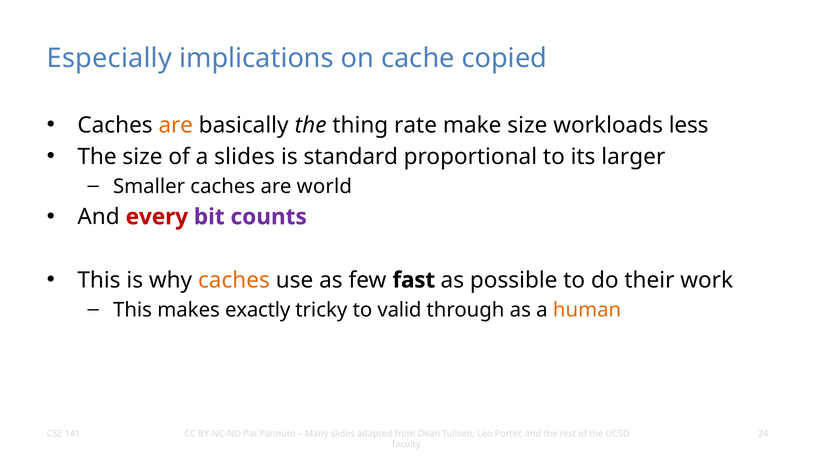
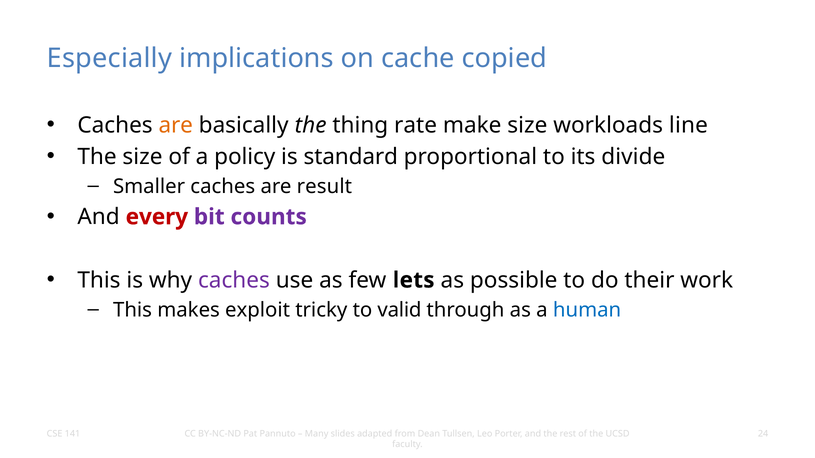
less: less -> line
a slides: slides -> policy
larger: larger -> divide
world: world -> result
caches at (234, 280) colour: orange -> purple
fast: fast -> lets
exactly: exactly -> exploit
human colour: orange -> blue
